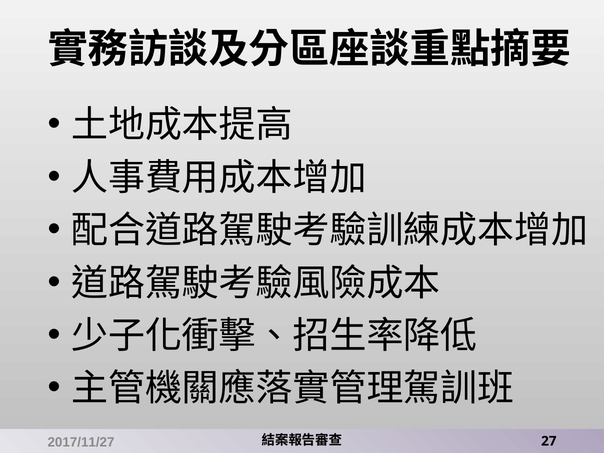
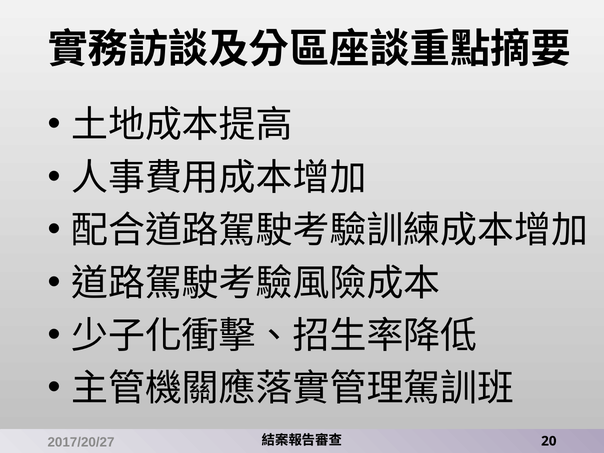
27: 27 -> 20
2017/11/27: 2017/11/27 -> 2017/20/27
